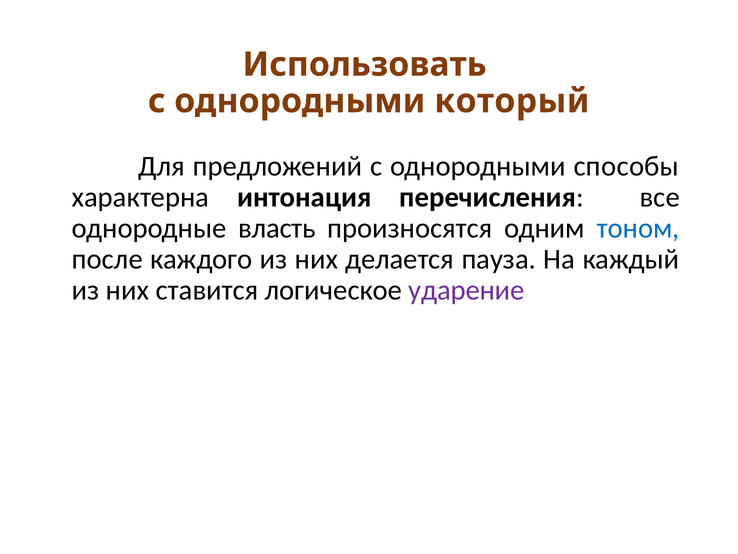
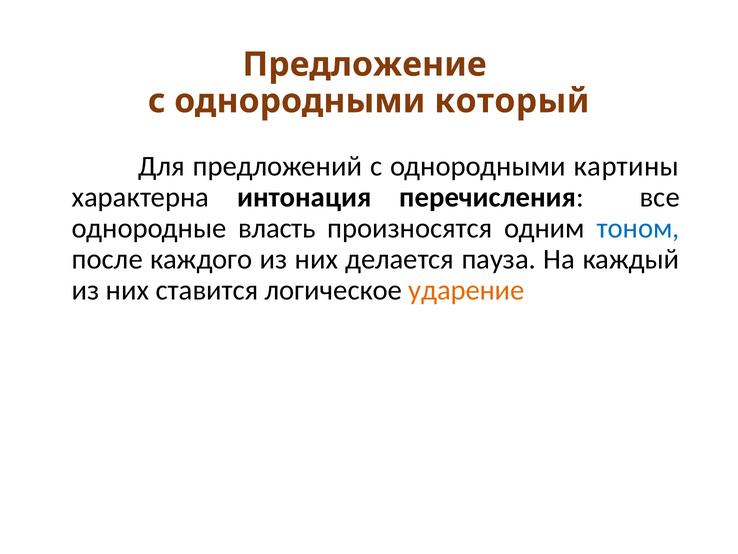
Использовать: Использовать -> Предложение
способы: способы -> картины
ударение colour: purple -> orange
